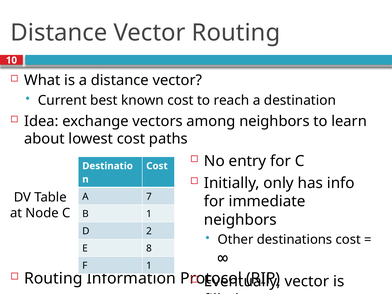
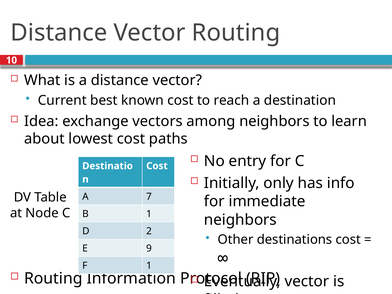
8: 8 -> 9
